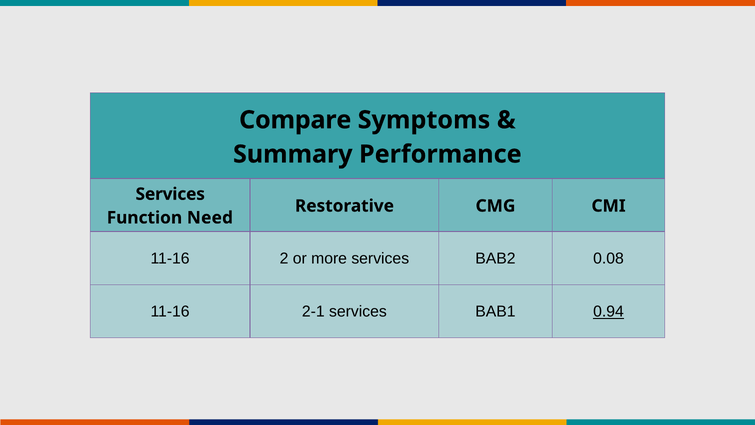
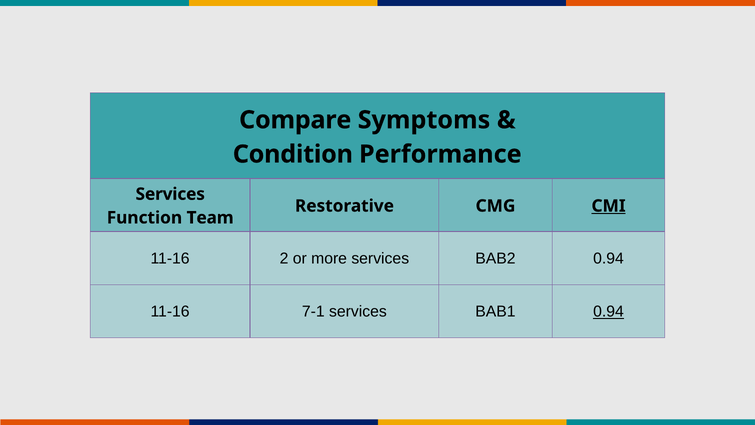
Summary: Summary -> Condition
CMI underline: none -> present
Need: Need -> Team
BAB2 0.08: 0.08 -> 0.94
2-1: 2-1 -> 7-1
